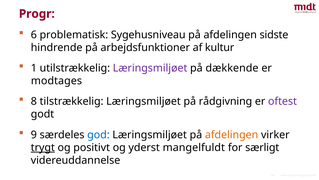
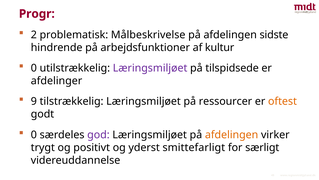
6: 6 -> 2
Sygehusniveau: Sygehusniveau -> Målbeskrivelse
1 at (34, 68): 1 -> 0
dækkende: dækkende -> tilspidsede
modtages: modtages -> afdelinger
8: 8 -> 9
rådgivning: rådgivning -> ressourcer
oftest colour: purple -> orange
9 at (34, 134): 9 -> 0
god colour: blue -> purple
trygt underline: present -> none
mangelfuldt: mangelfuldt -> smittefarligt
